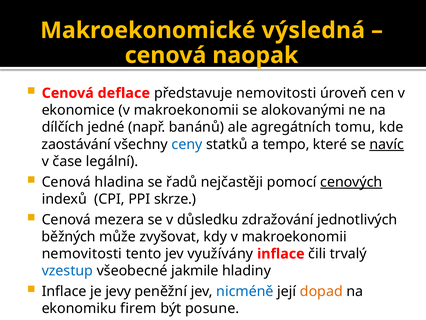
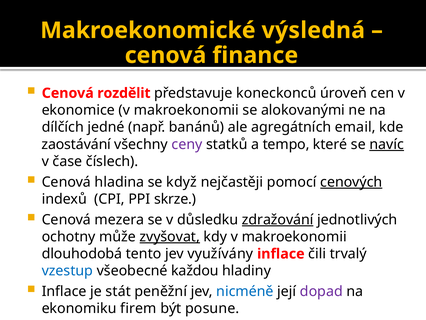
naopak: naopak -> finance
deflace: deflace -> rozdělit
představuje nemovitosti: nemovitosti -> koneckonců
tomu: tomu -> email
ceny colour: blue -> purple
legální: legální -> číslech
řadů: řadů -> když
zdražování underline: none -> present
běžných: běžných -> ochotny
zvyšovat underline: none -> present
nemovitosti at (82, 253): nemovitosti -> dlouhodobá
jakmile: jakmile -> každou
jevy: jevy -> stát
dopad colour: orange -> purple
